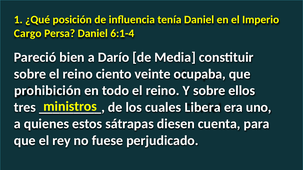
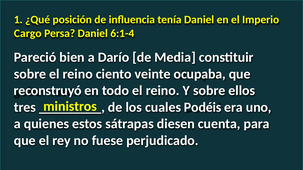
prohibición: prohibición -> reconstruyó
Libera: Libera -> Podéis
